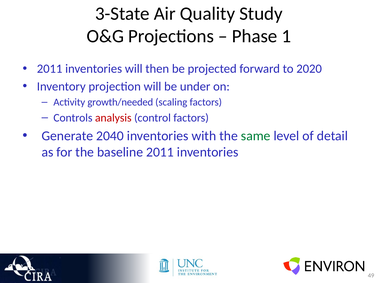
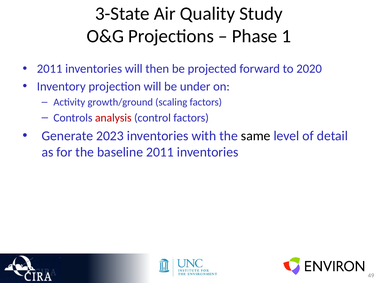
growth/needed: growth/needed -> growth/ground
2040: 2040 -> 2023
same colour: green -> black
